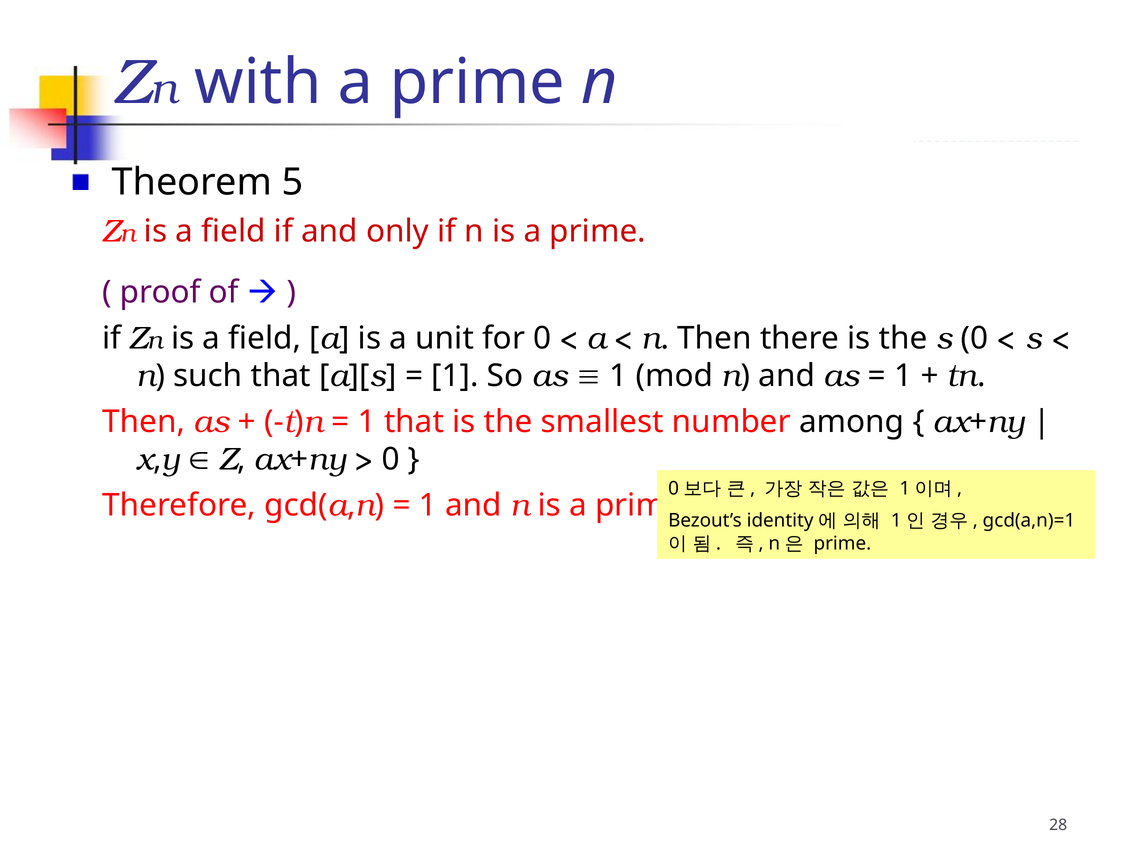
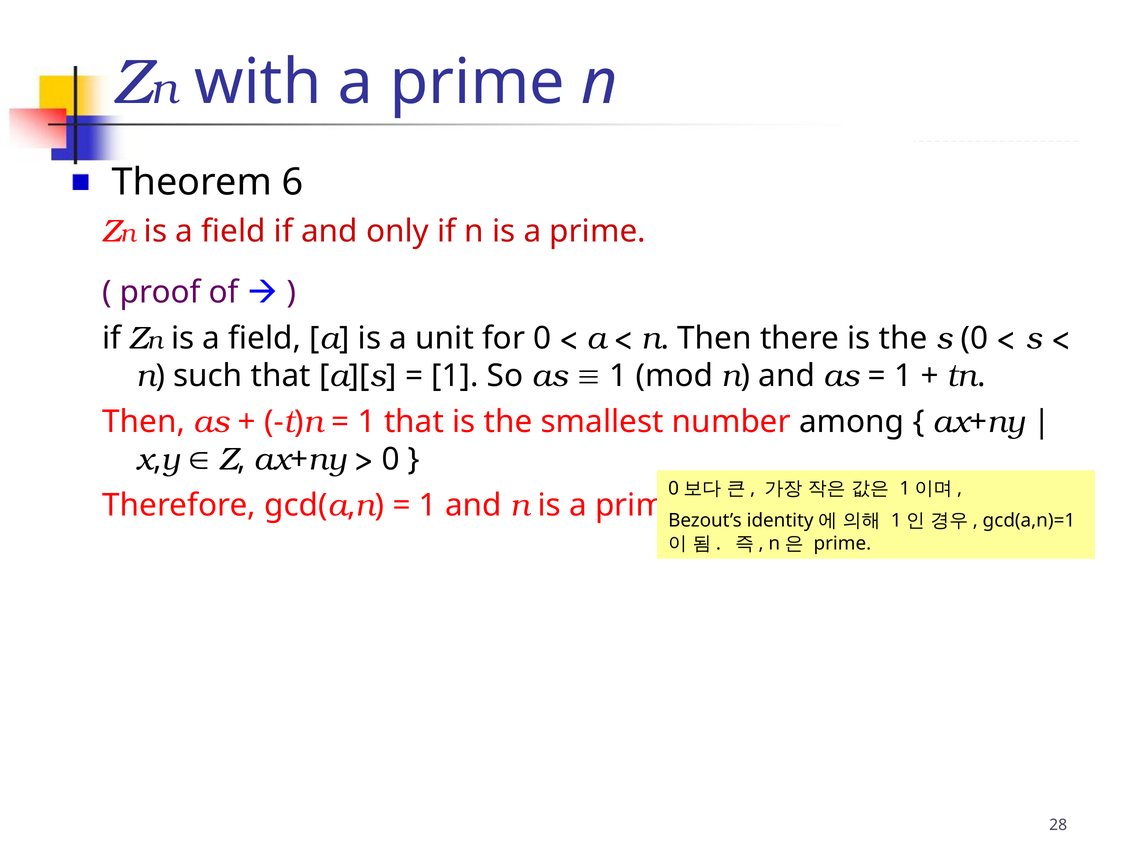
5: 5 -> 6
